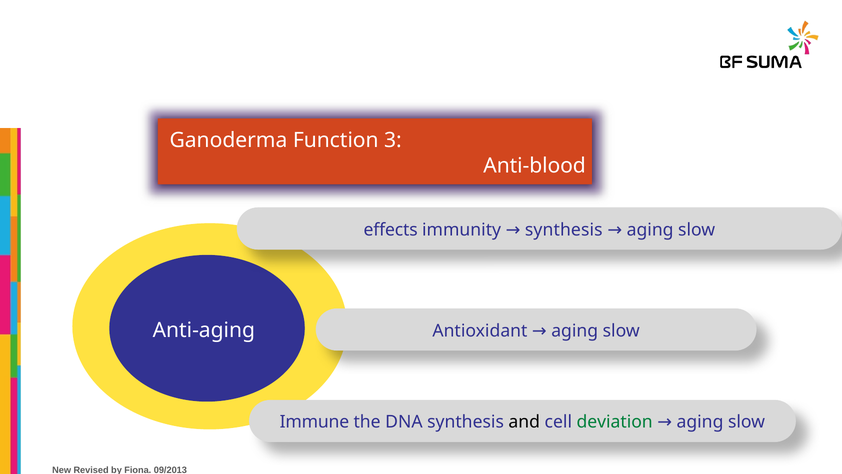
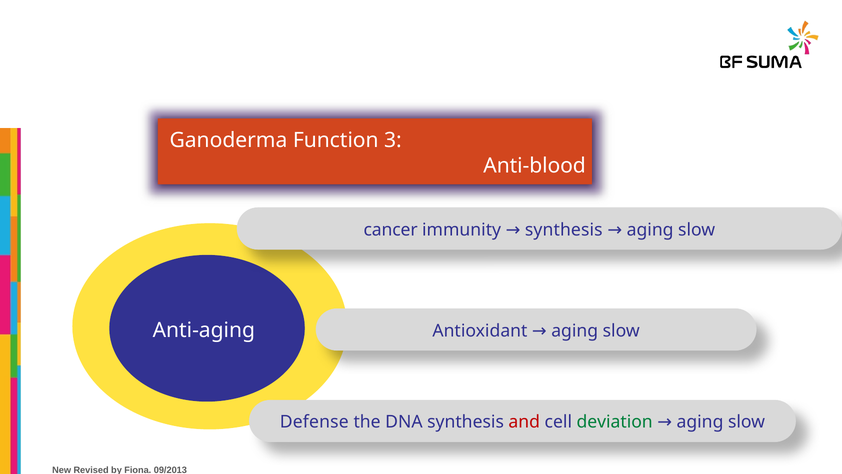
effects: effects -> cancer
Immune: Immune -> Defense
and colour: black -> red
